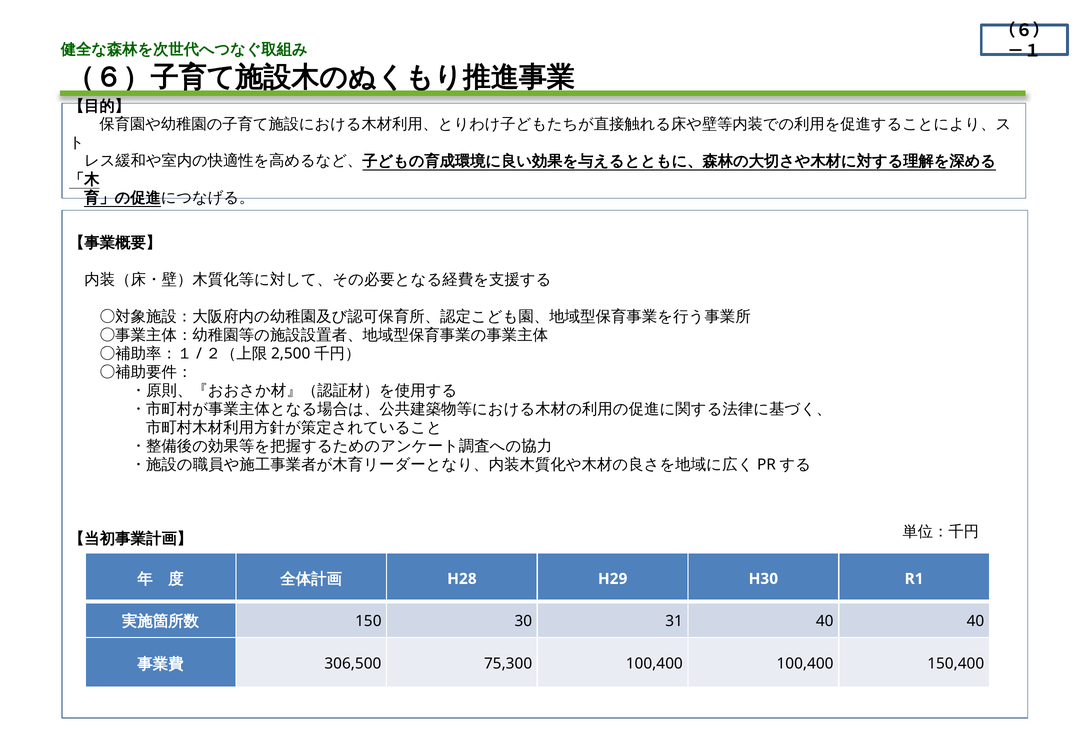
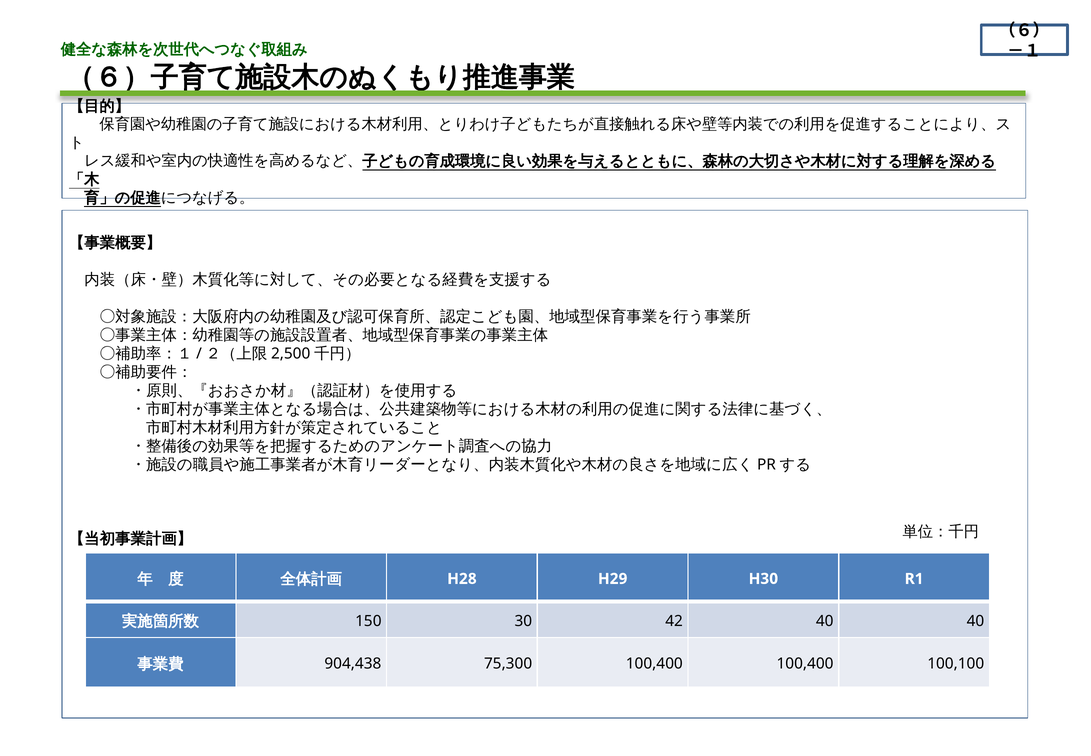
31: 31 -> 42
306,500: 306,500 -> 904,438
150,400: 150,400 -> 100,100
